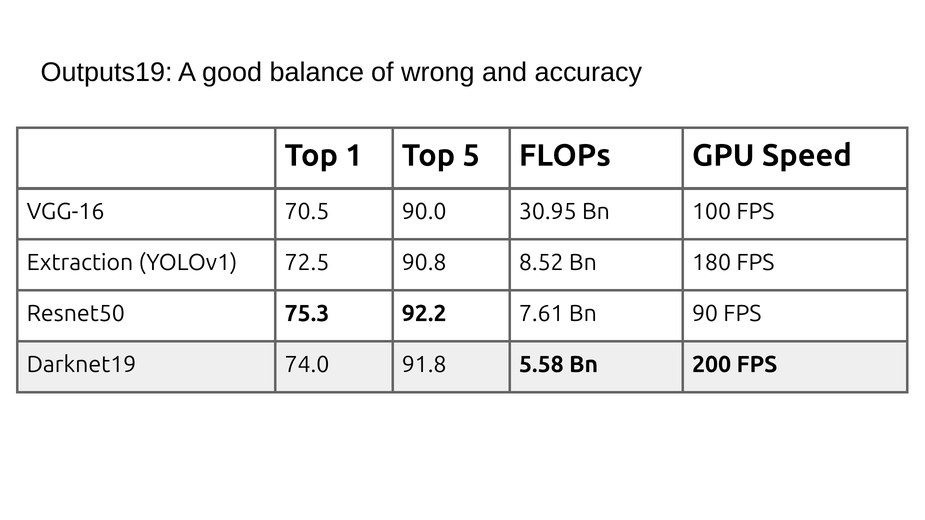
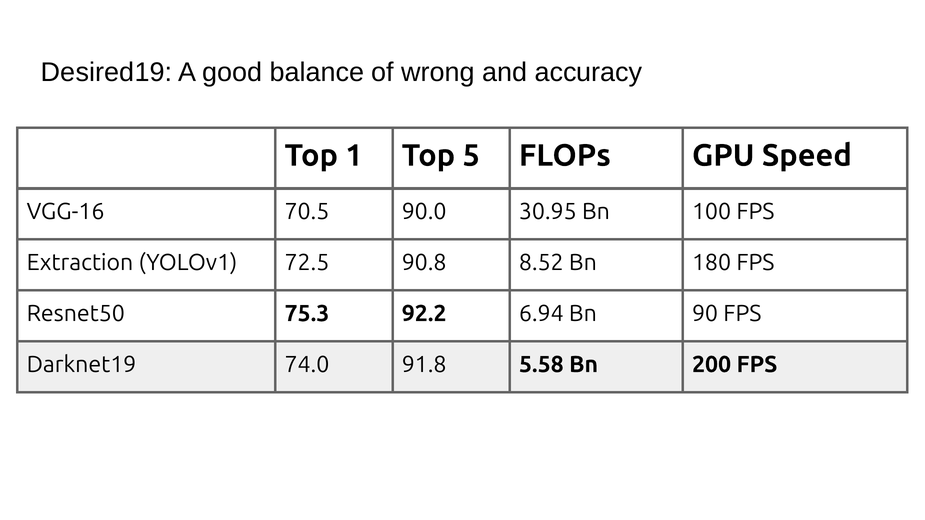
Outputs19: Outputs19 -> Desired19
7.61: 7.61 -> 6.94
